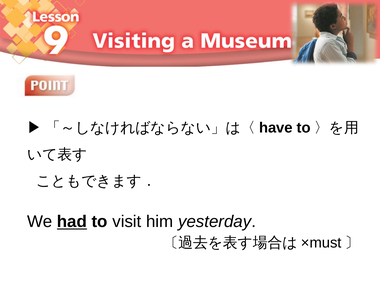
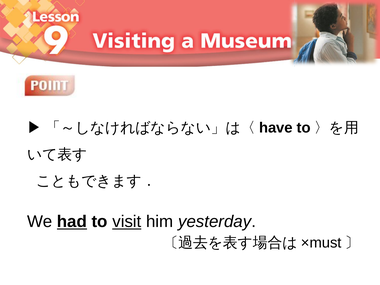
visit underline: none -> present
